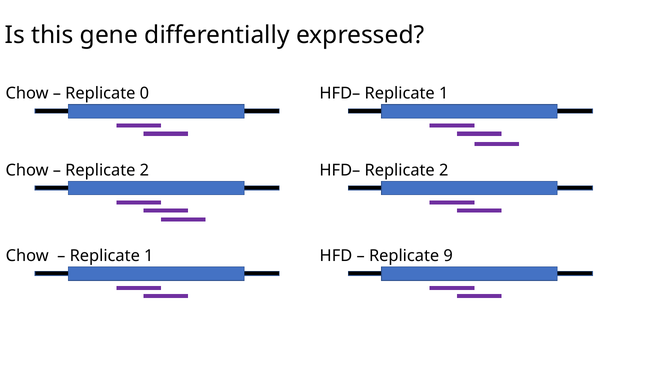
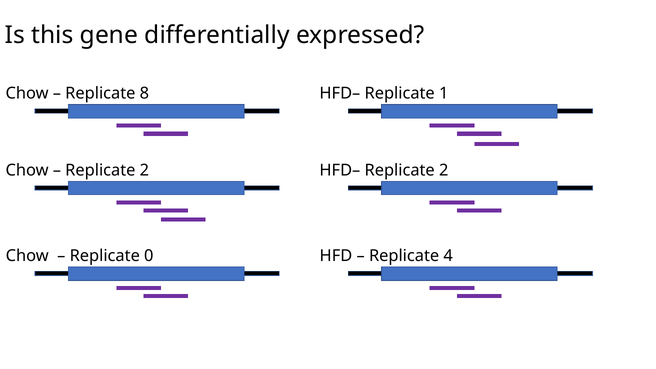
0: 0 -> 8
1 at (149, 256): 1 -> 0
9: 9 -> 4
